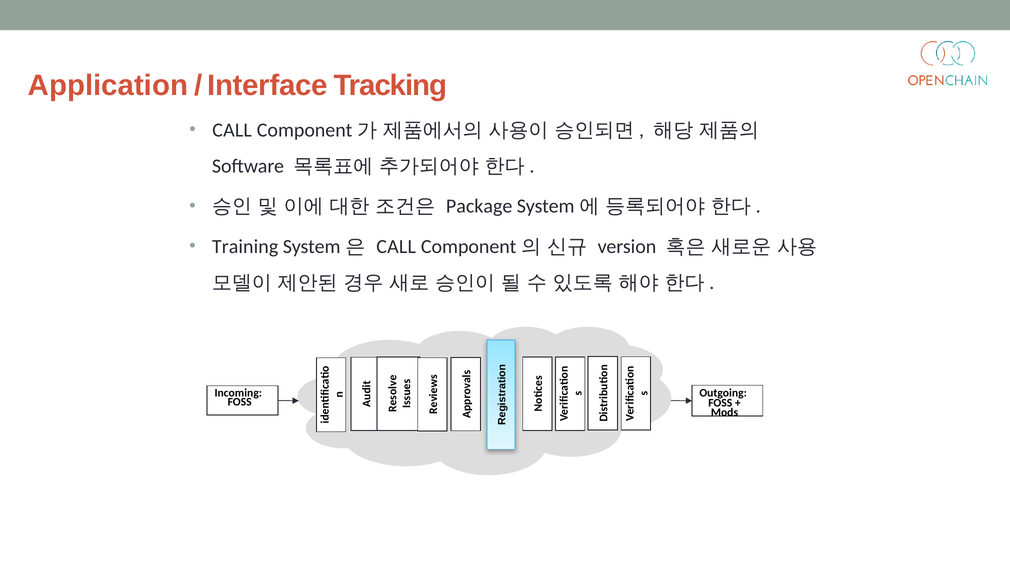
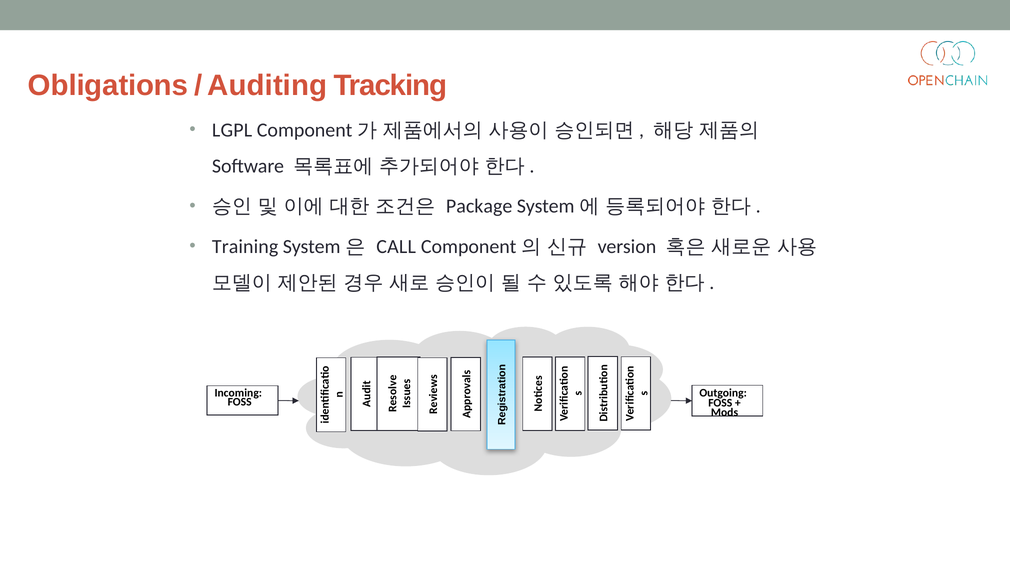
Application: Application -> Obligations
Interface: Interface -> Auditing
CALL at (232, 130): CALL -> LGPL
